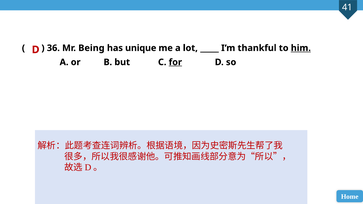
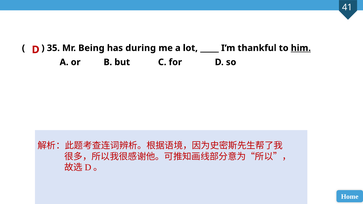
36: 36 -> 35
unique: unique -> during
for underline: present -> none
